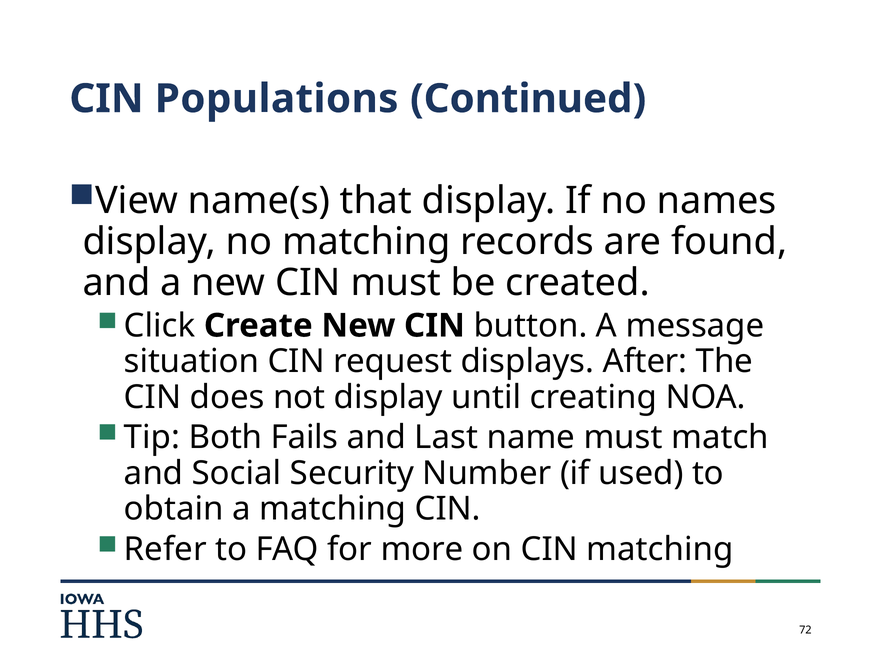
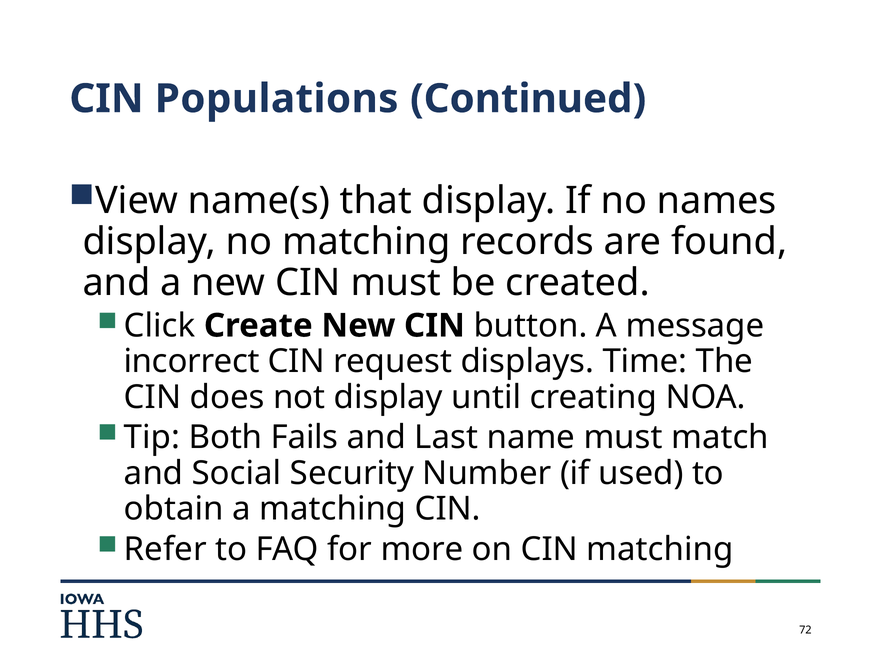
situation: situation -> incorrect
After: After -> Time
